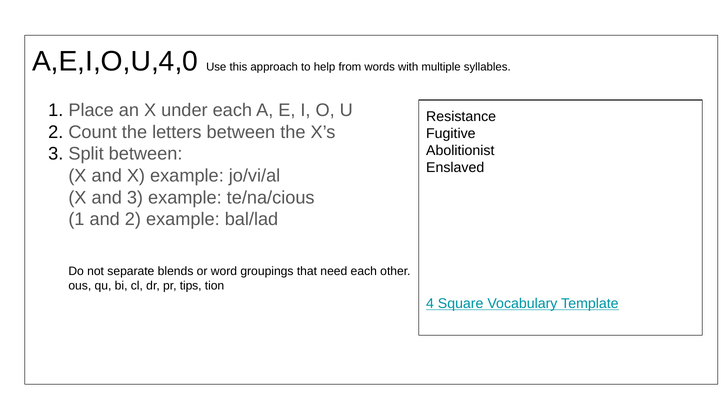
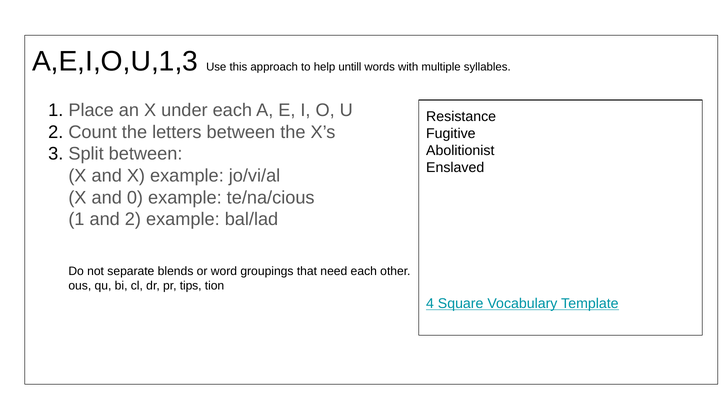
A,E,I,O,U,4,0: A,E,I,O,U,4,0 -> A,E,I,O,U,1,3
from: from -> untill
and 3: 3 -> 0
